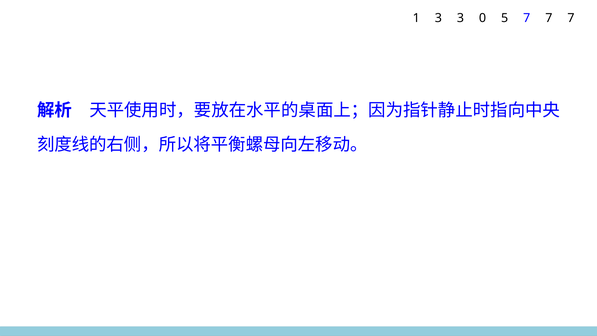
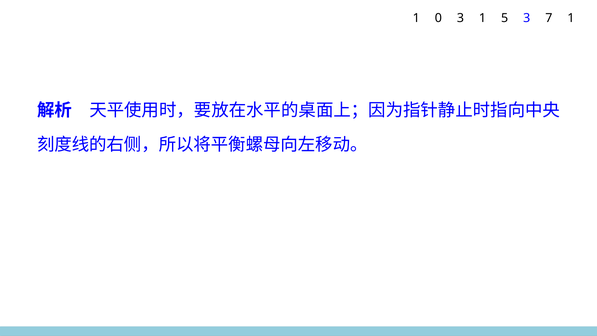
1 3: 3 -> 0
3 0: 0 -> 1
5 7: 7 -> 3
7 at (571, 18): 7 -> 1
